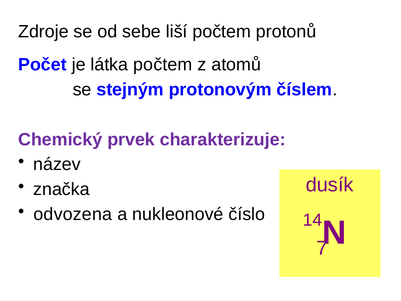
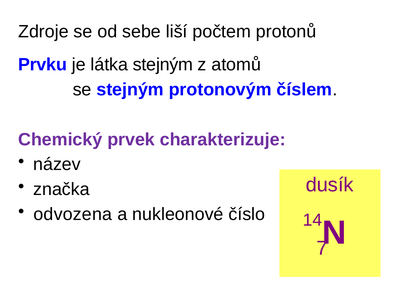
Počet: Počet -> Prvku
látka počtem: počtem -> stejným
